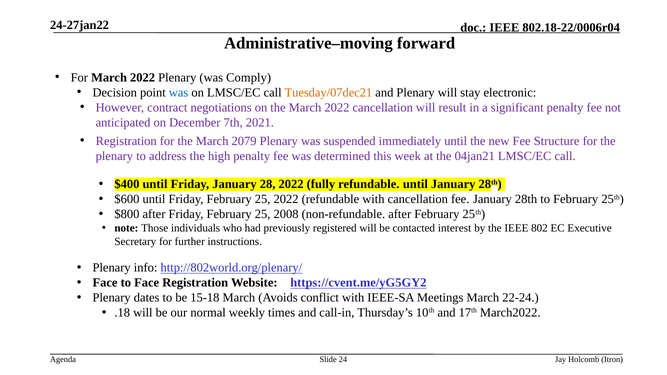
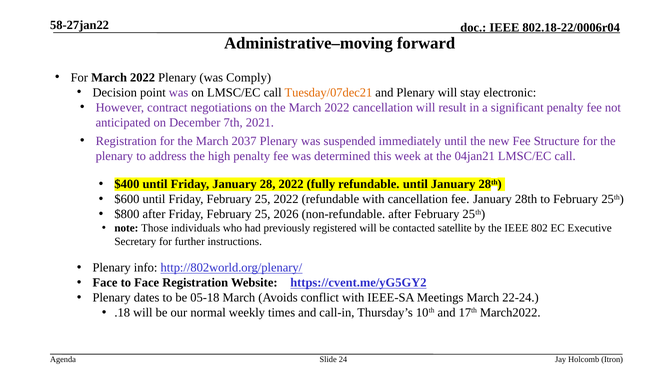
24-27jan22: 24-27jan22 -> 58-27jan22
was at (179, 93) colour: blue -> purple
2079: 2079 -> 2037
2008: 2008 -> 2026
interest: interest -> satellite
15-18: 15-18 -> 05-18
